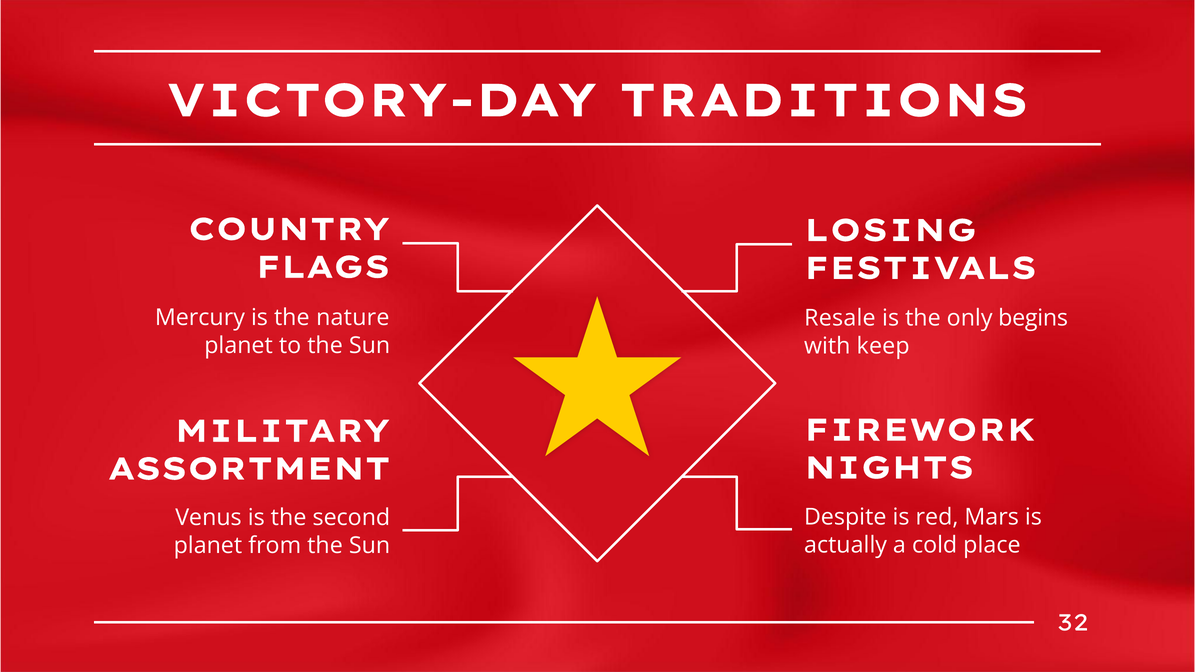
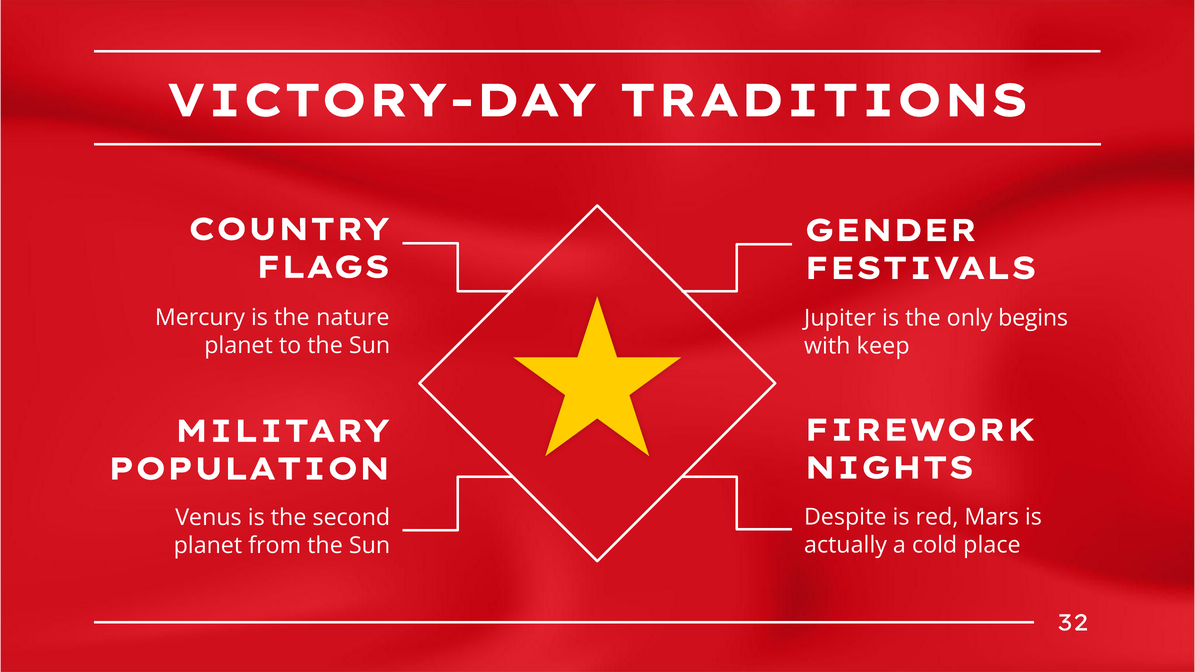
LOSING: LOSING -> GENDER
Resale: Resale -> Jupiter
ASSORTMENT: ASSORTMENT -> POPULATION
